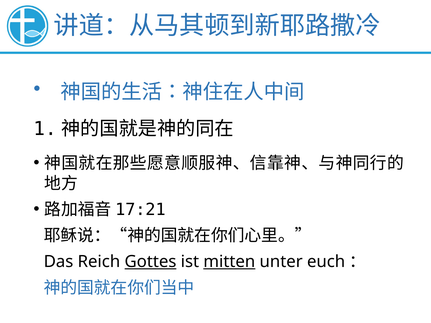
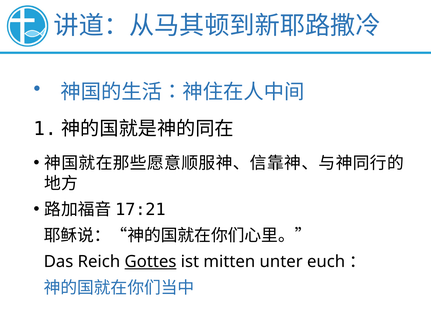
mitten underline: present -> none
